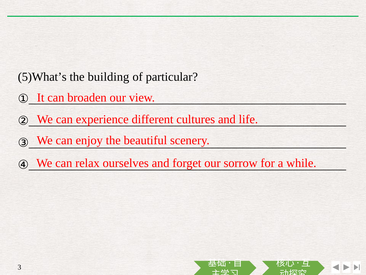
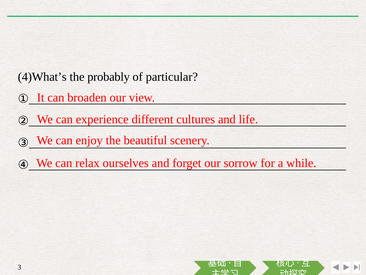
5)What’s: 5)What’s -> 4)What’s
building: building -> probably
